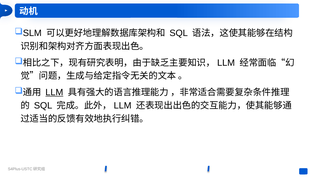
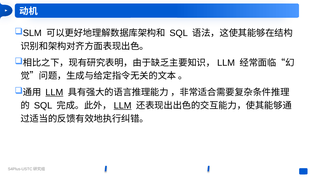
LLM at (123, 105) underline: none -> present
